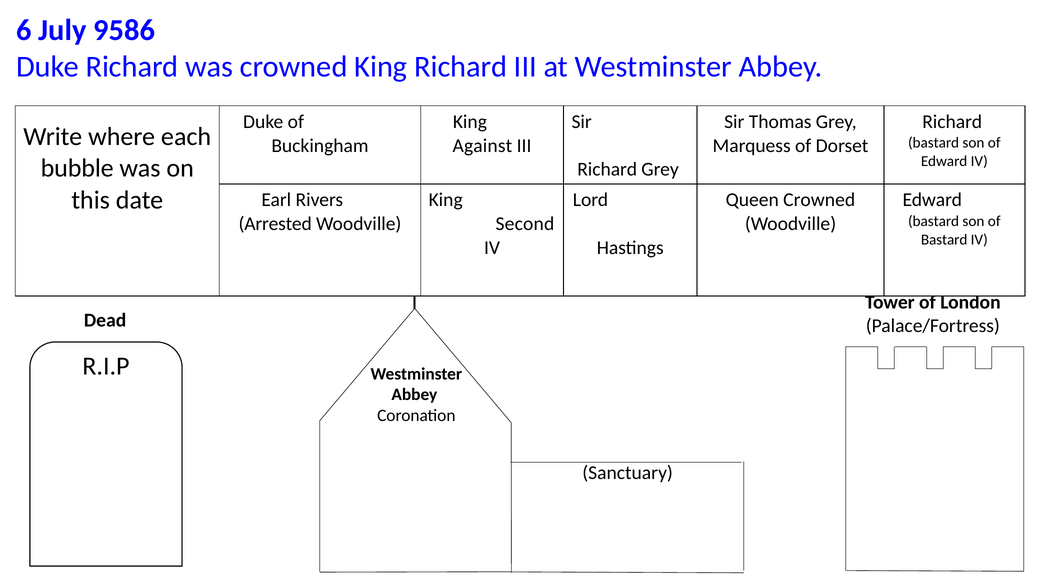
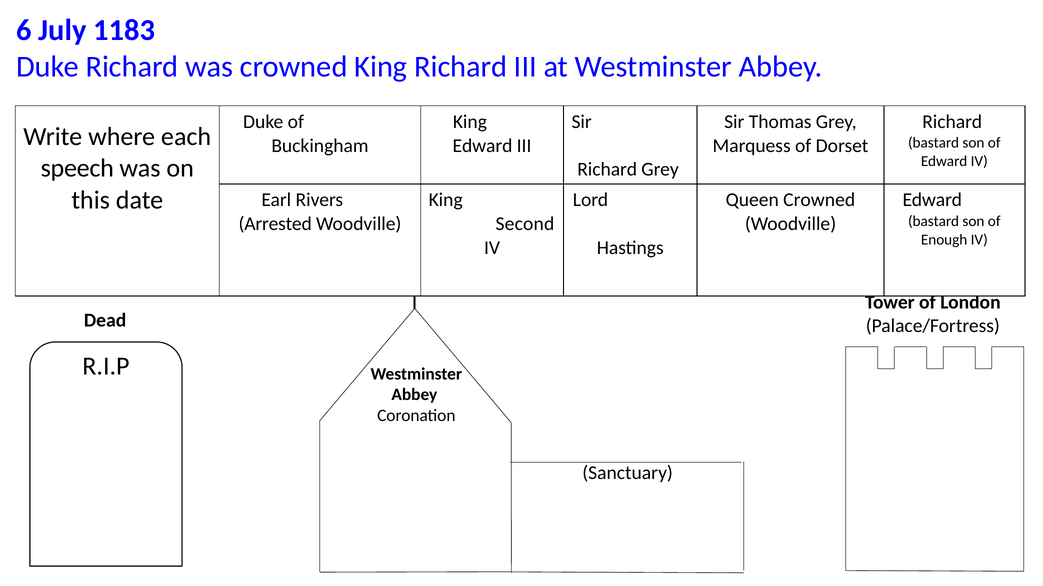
9586: 9586 -> 1183
Against at (482, 146): Against -> Edward
bubble: bubble -> speech
Bastard at (944, 240): Bastard -> Enough
